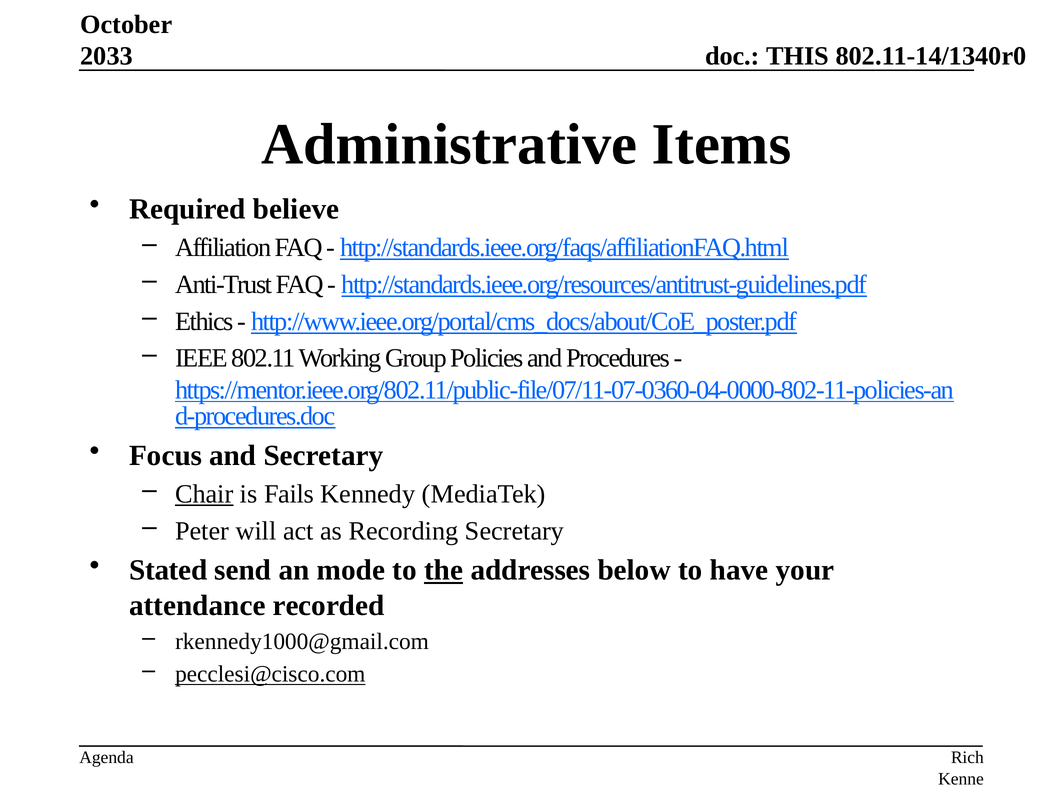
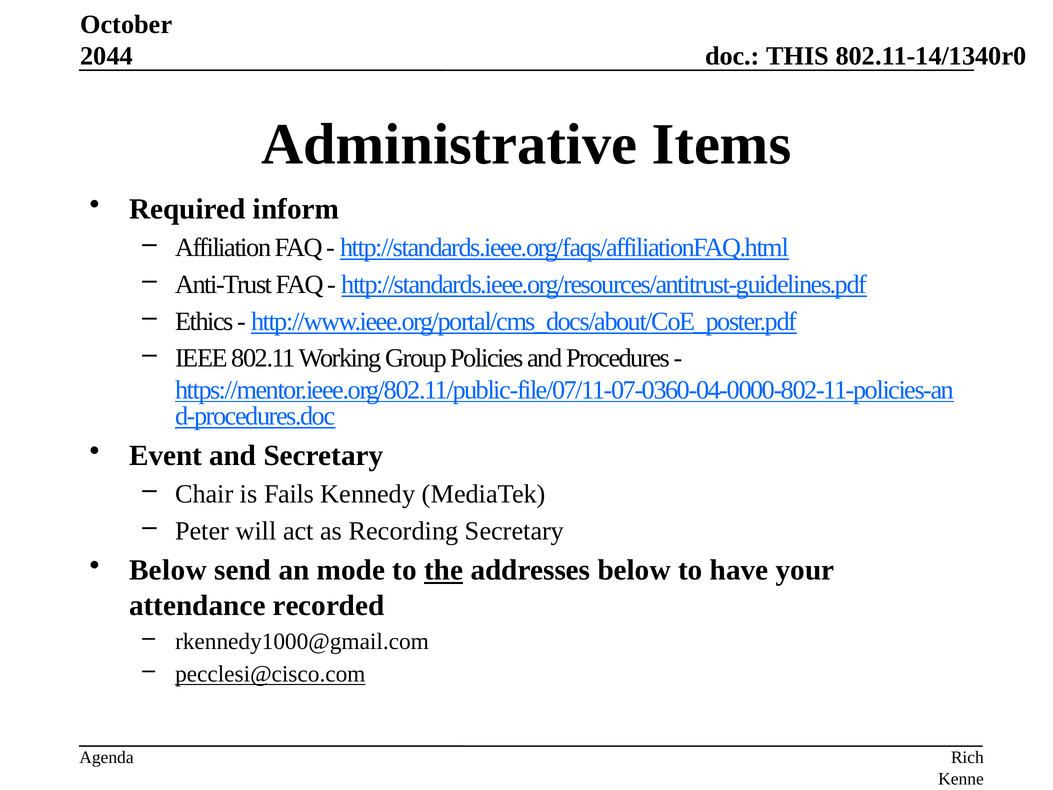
2033: 2033 -> 2044
believe: believe -> inform
Focus: Focus -> Event
Chair underline: present -> none
Stated at (168, 570): Stated -> Below
